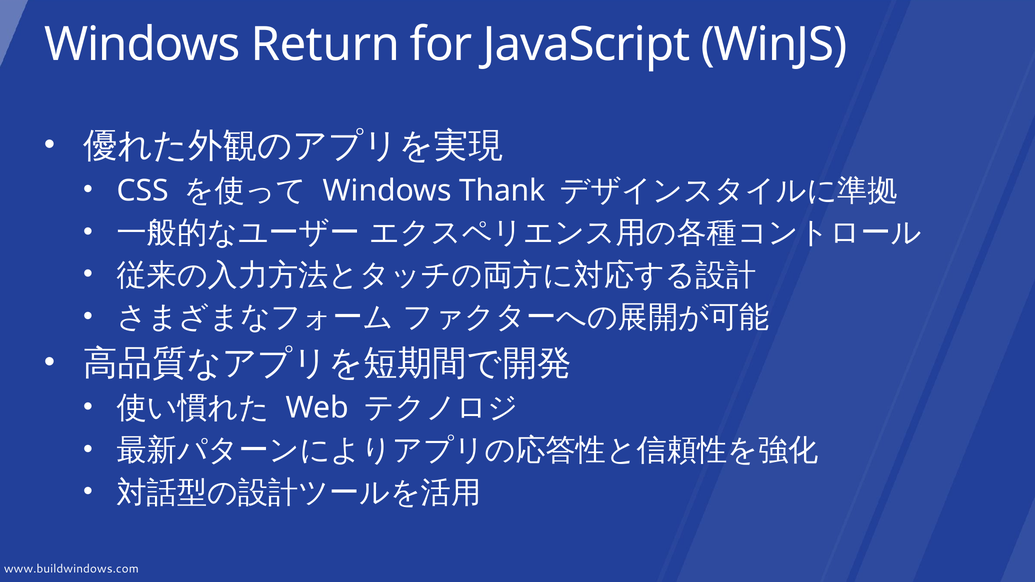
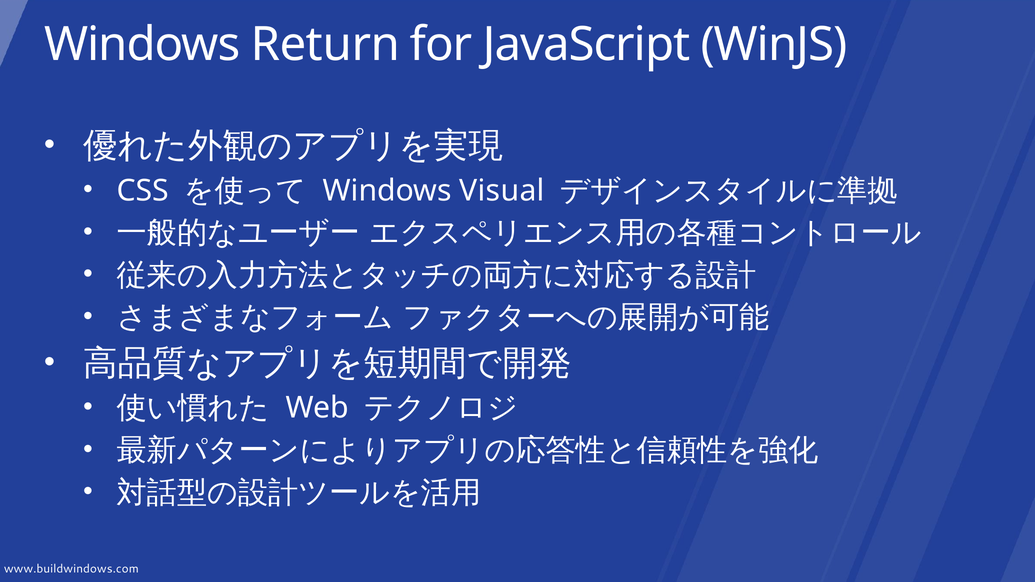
Thank: Thank -> Visual
